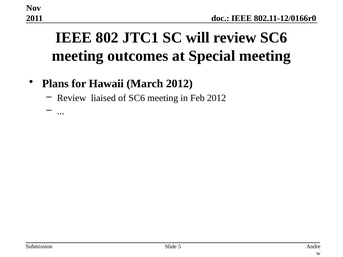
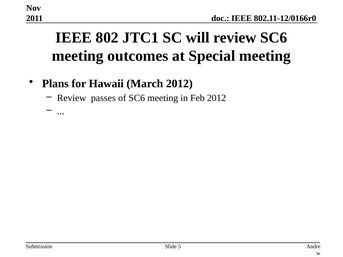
liaised: liaised -> passes
